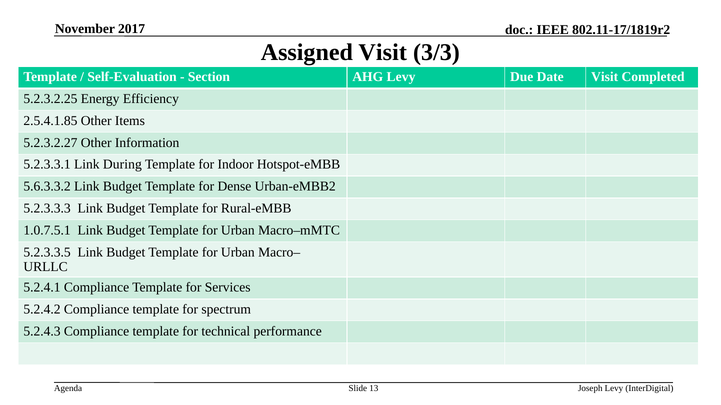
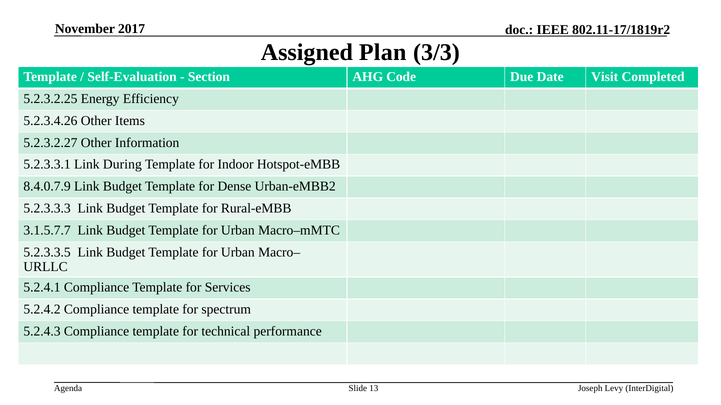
Assigned Visit: Visit -> Plan
AHG Levy: Levy -> Code
2.5.4.1.85: 2.5.4.1.85 -> 5.2.3.4.26
5.6.3.3.2: 5.6.3.3.2 -> 8.4.0.7.9
1.0.7.5.1: 1.0.7.5.1 -> 3.1.5.7.7
